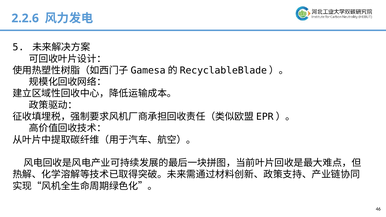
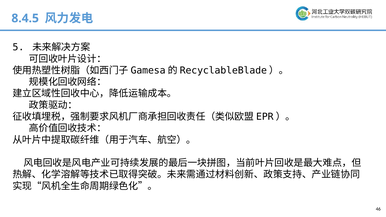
2.2.6: 2.2.6 -> 8.4.5
